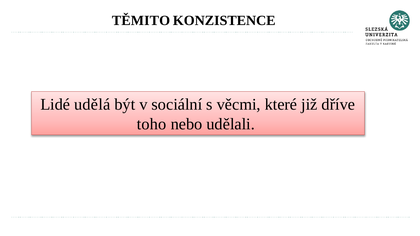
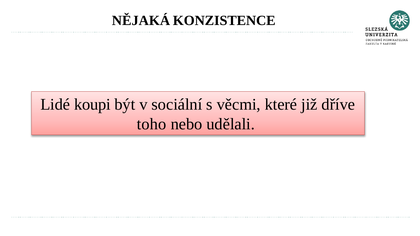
TĚMITO: TĚMITO -> NĚJAKÁ
udělá: udělá -> koupi
